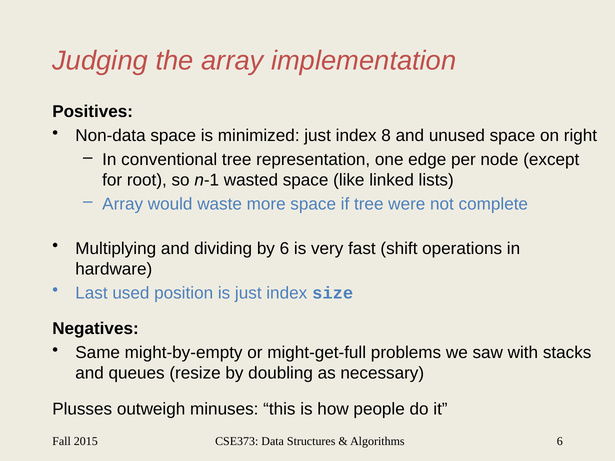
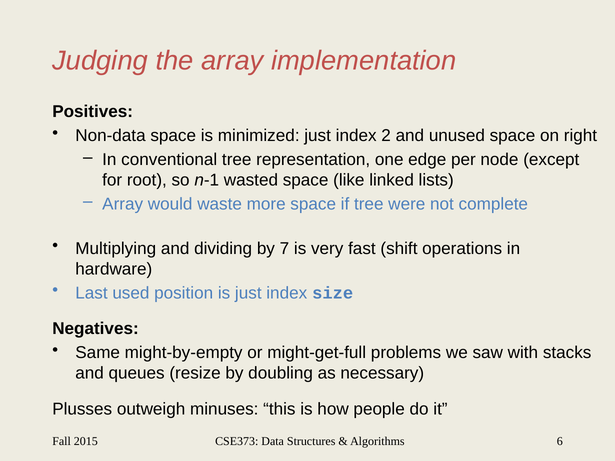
8: 8 -> 2
by 6: 6 -> 7
